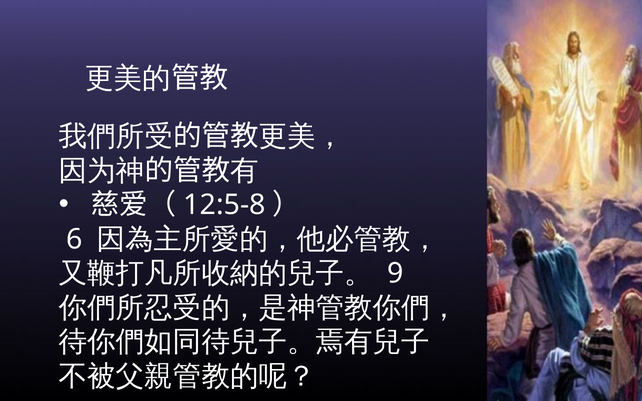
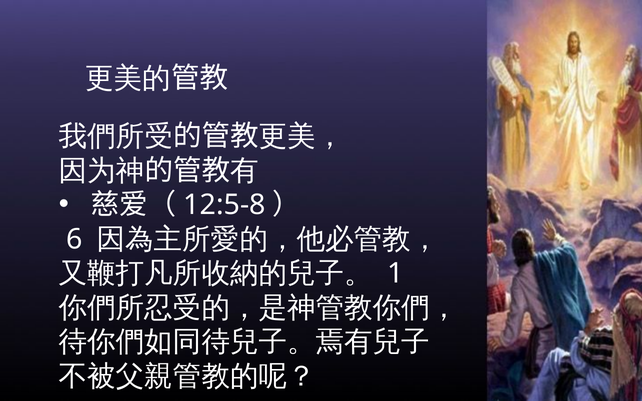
9: 9 -> 1
